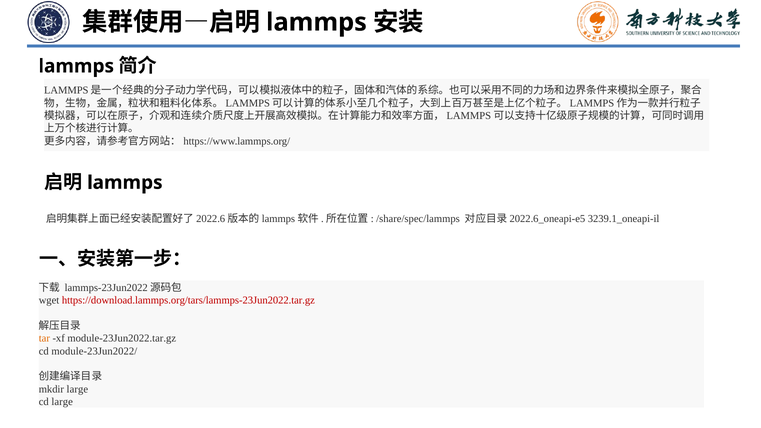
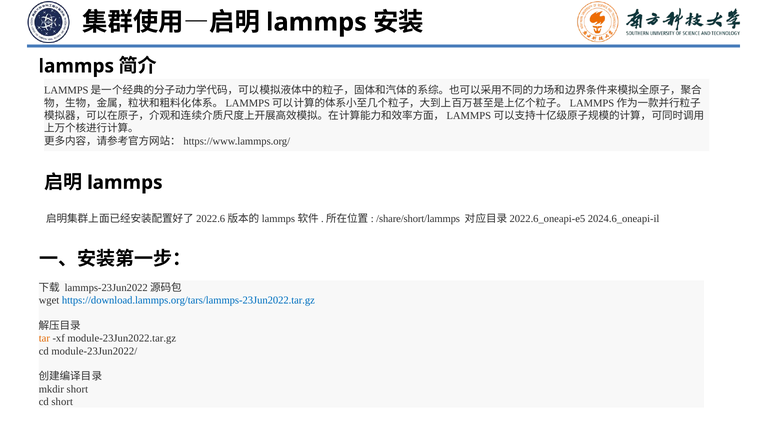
/share/spec/lammps: /share/spec/lammps -> /share/short/lammps
3239.1_oneapi-il: 3239.1_oneapi-il -> 2024.6_oneapi-il
https://download.lammps.org/tars/lammps-23Jun2022.tar.gz colour: red -> blue
mkdir large: large -> short
cd large: large -> short
